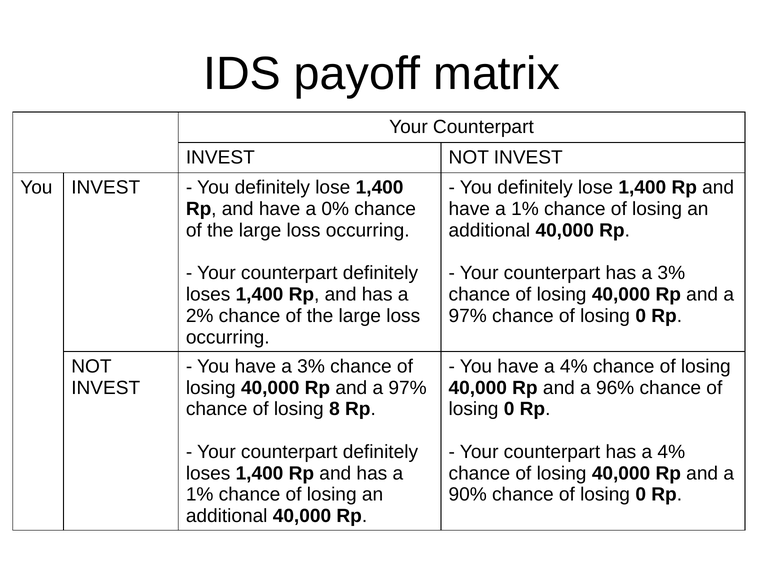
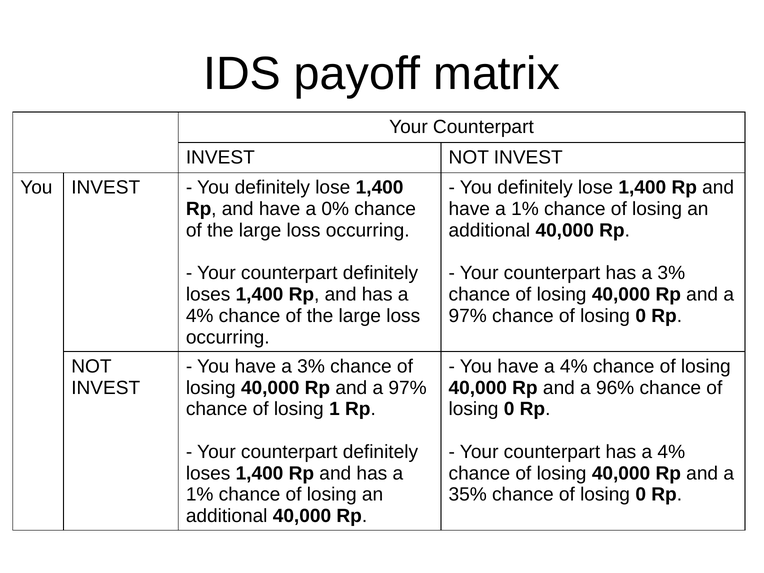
2% at (200, 316): 2% -> 4%
8: 8 -> 1
90%: 90% -> 35%
